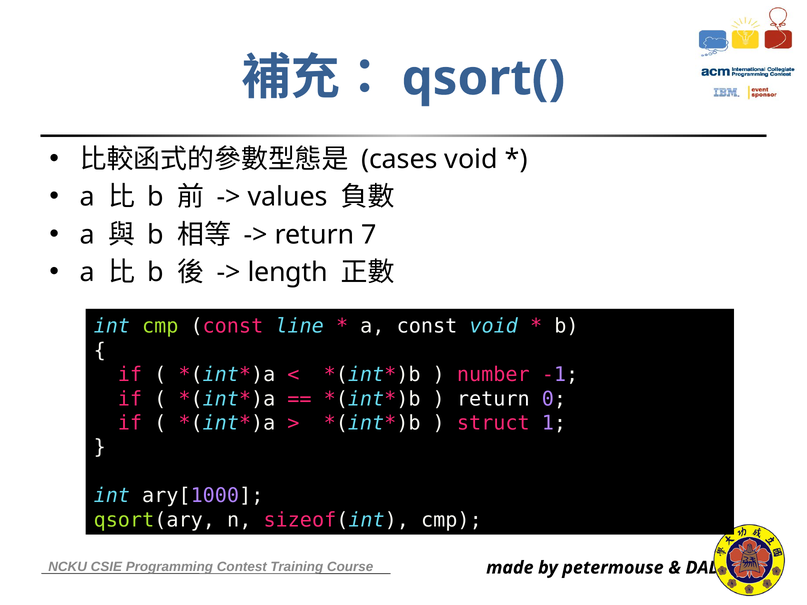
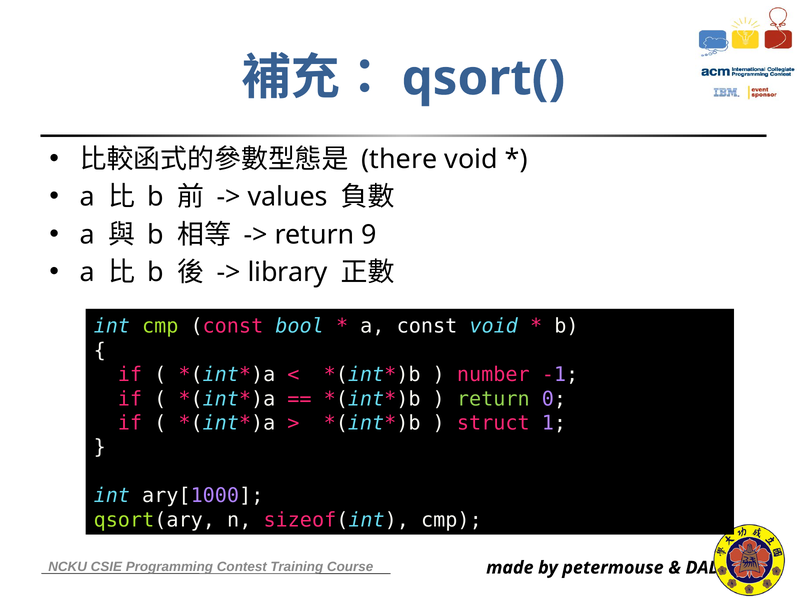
cases: cases -> there
7: 7 -> 9
length: length -> library
line: line -> bool
return at (493, 399) colour: white -> light green
